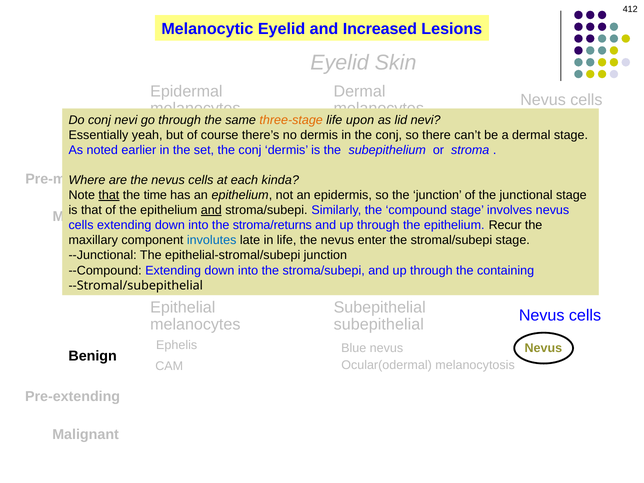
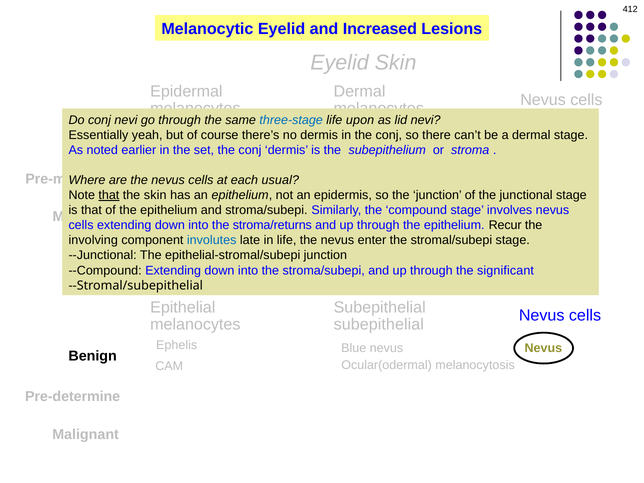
three-stage colour: orange -> blue
kinda: kinda -> usual
the time: time -> skin
and at (211, 210) underline: present -> none
maxillary: maxillary -> involving
containing: containing -> significant
Pre-extending: Pre-extending -> Pre-determine
